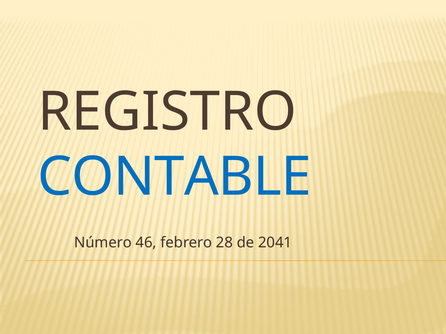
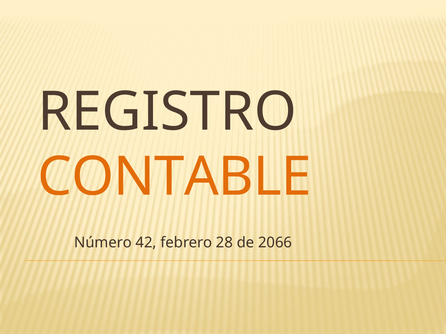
CONTABLE colour: blue -> orange
46: 46 -> 42
2041: 2041 -> 2066
